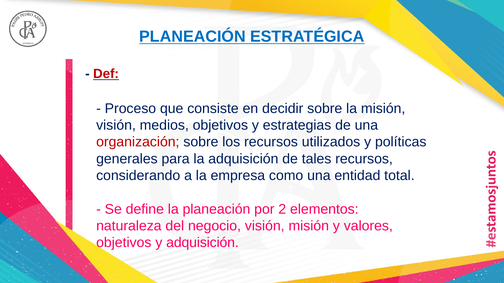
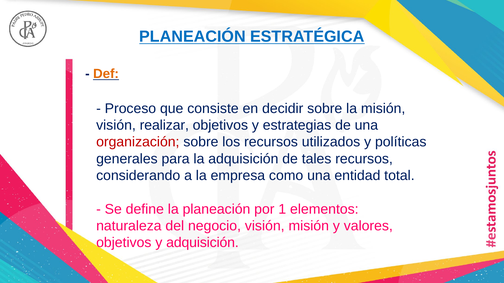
Def colour: red -> orange
medios: medios -> realizar
2: 2 -> 1
